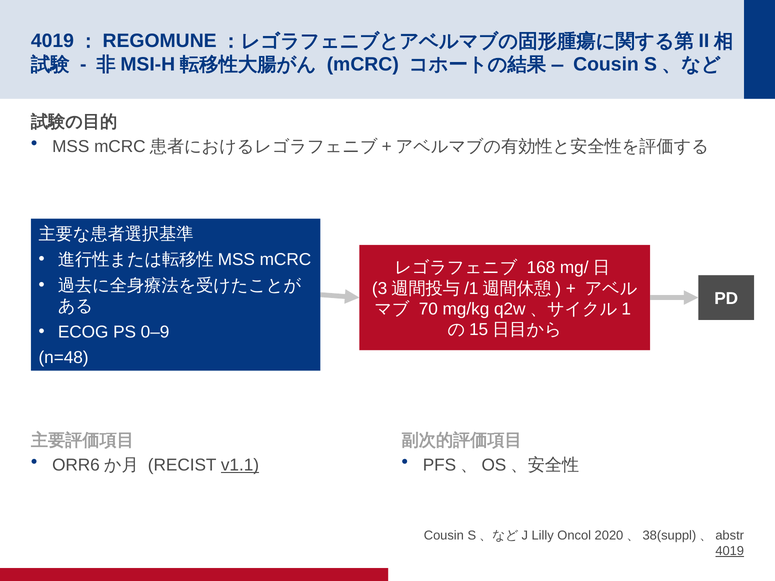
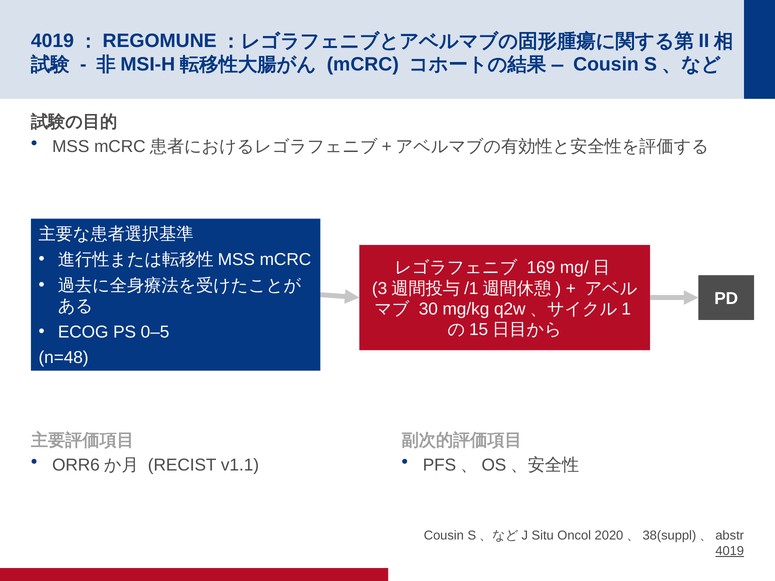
168: 168 -> 169
70: 70 -> 30
0–9: 0–9 -> 0–5
v1.1 underline: present -> none
Lilly: Lilly -> Situ
